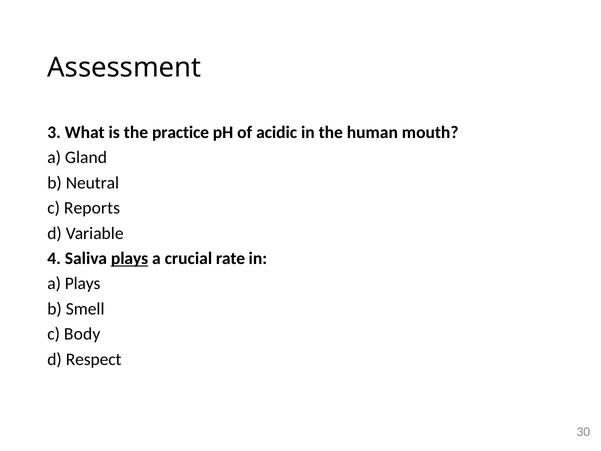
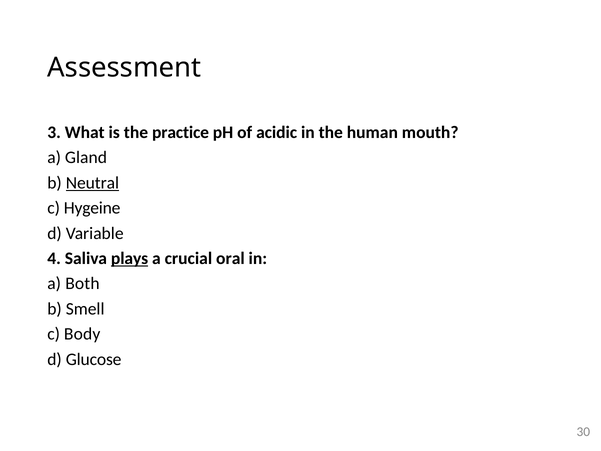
Neutral underline: none -> present
Reports: Reports -> Hygeine
rate: rate -> oral
a Plays: Plays -> Both
Respect: Respect -> Glucose
